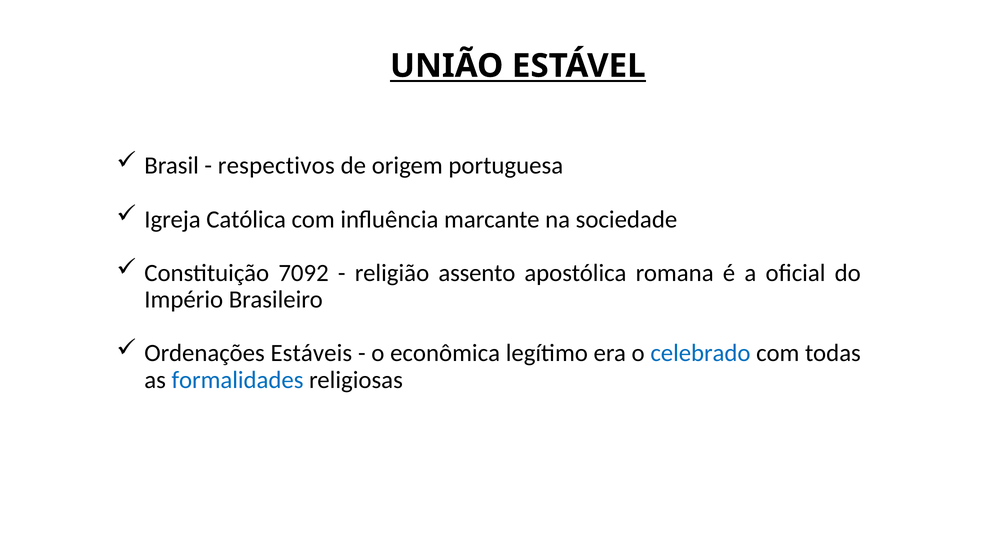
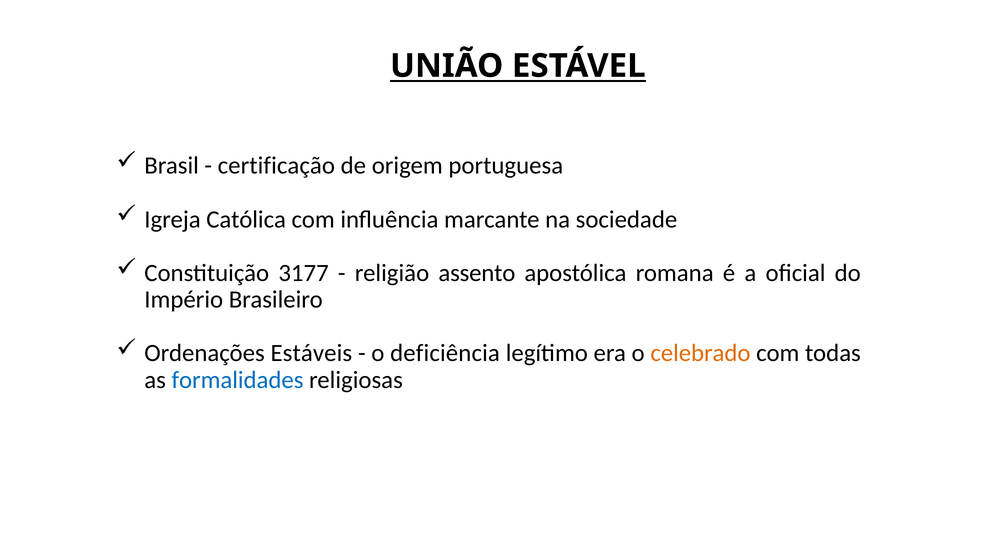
respectivos: respectivos -> certificação
7092: 7092 -> 3177
econômica: econômica -> deficiência
celebrado colour: blue -> orange
